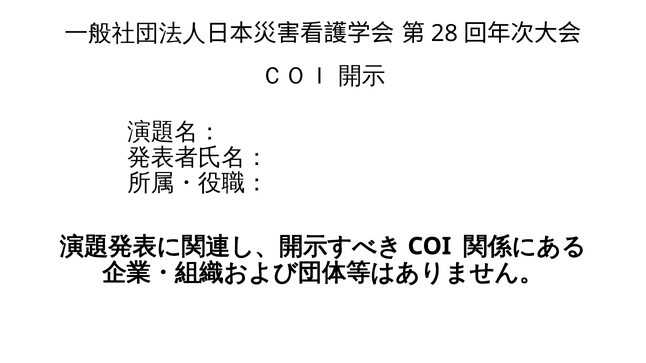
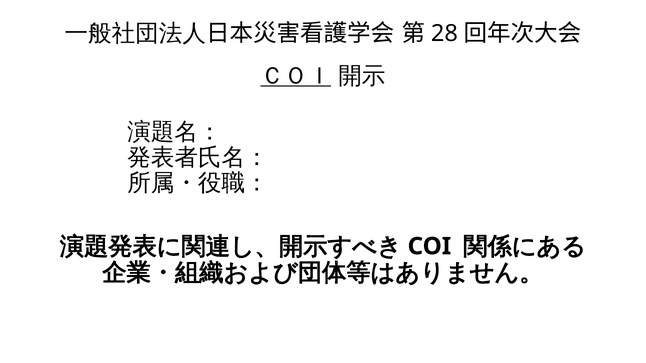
ＣＯＩ underline: none -> present
